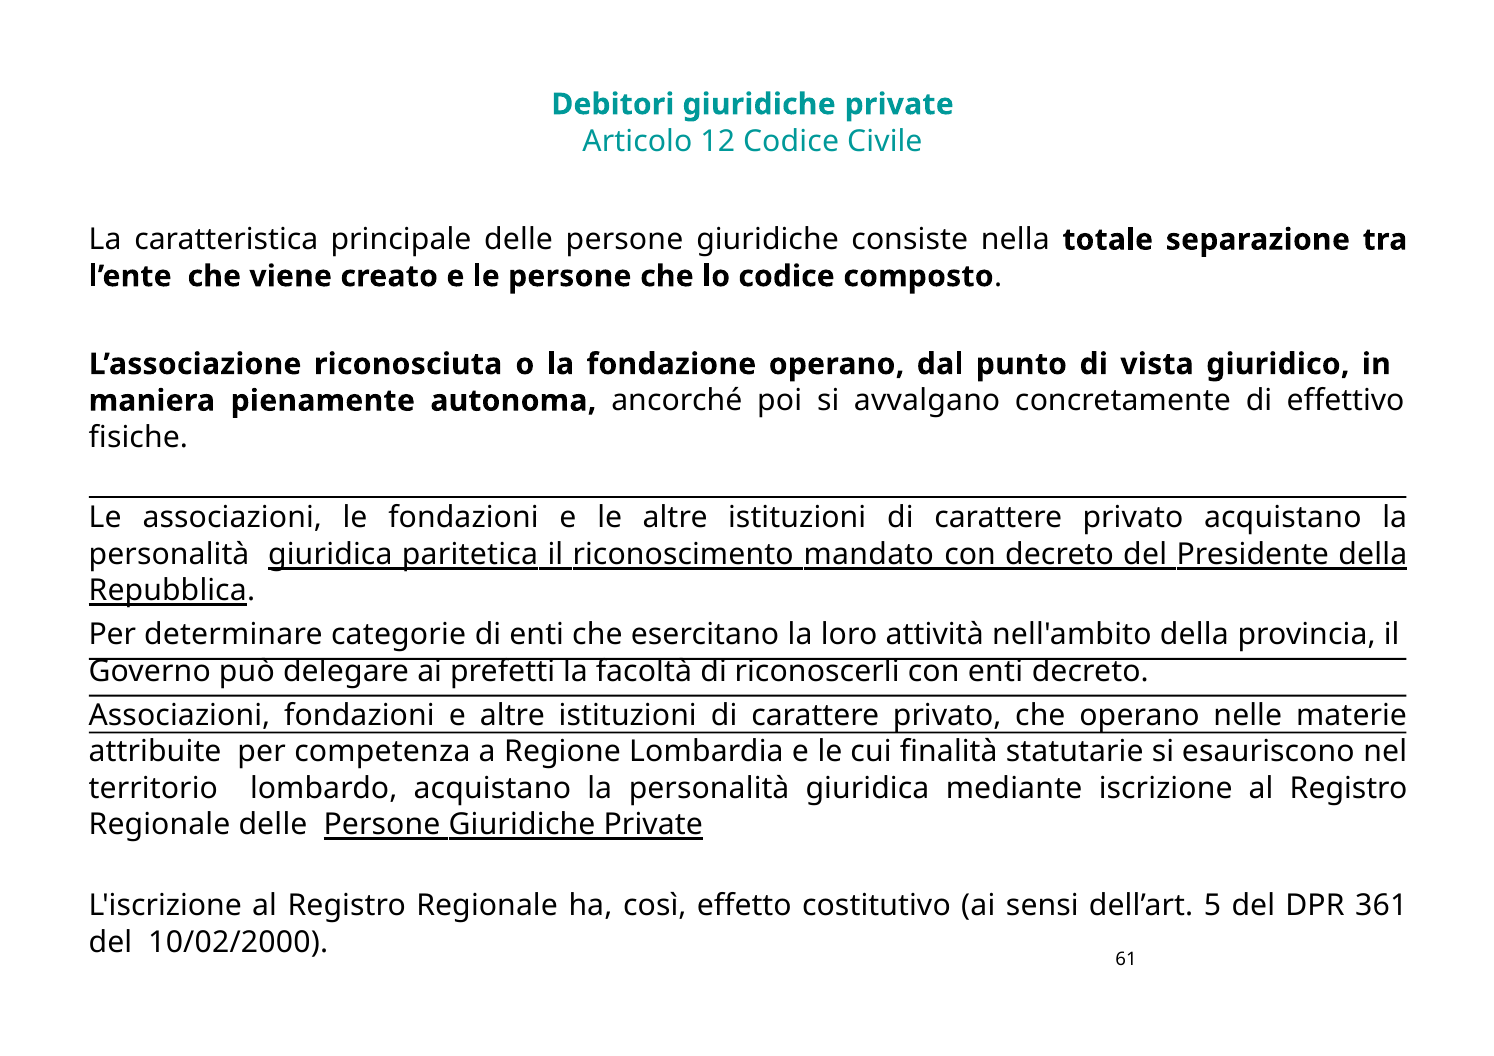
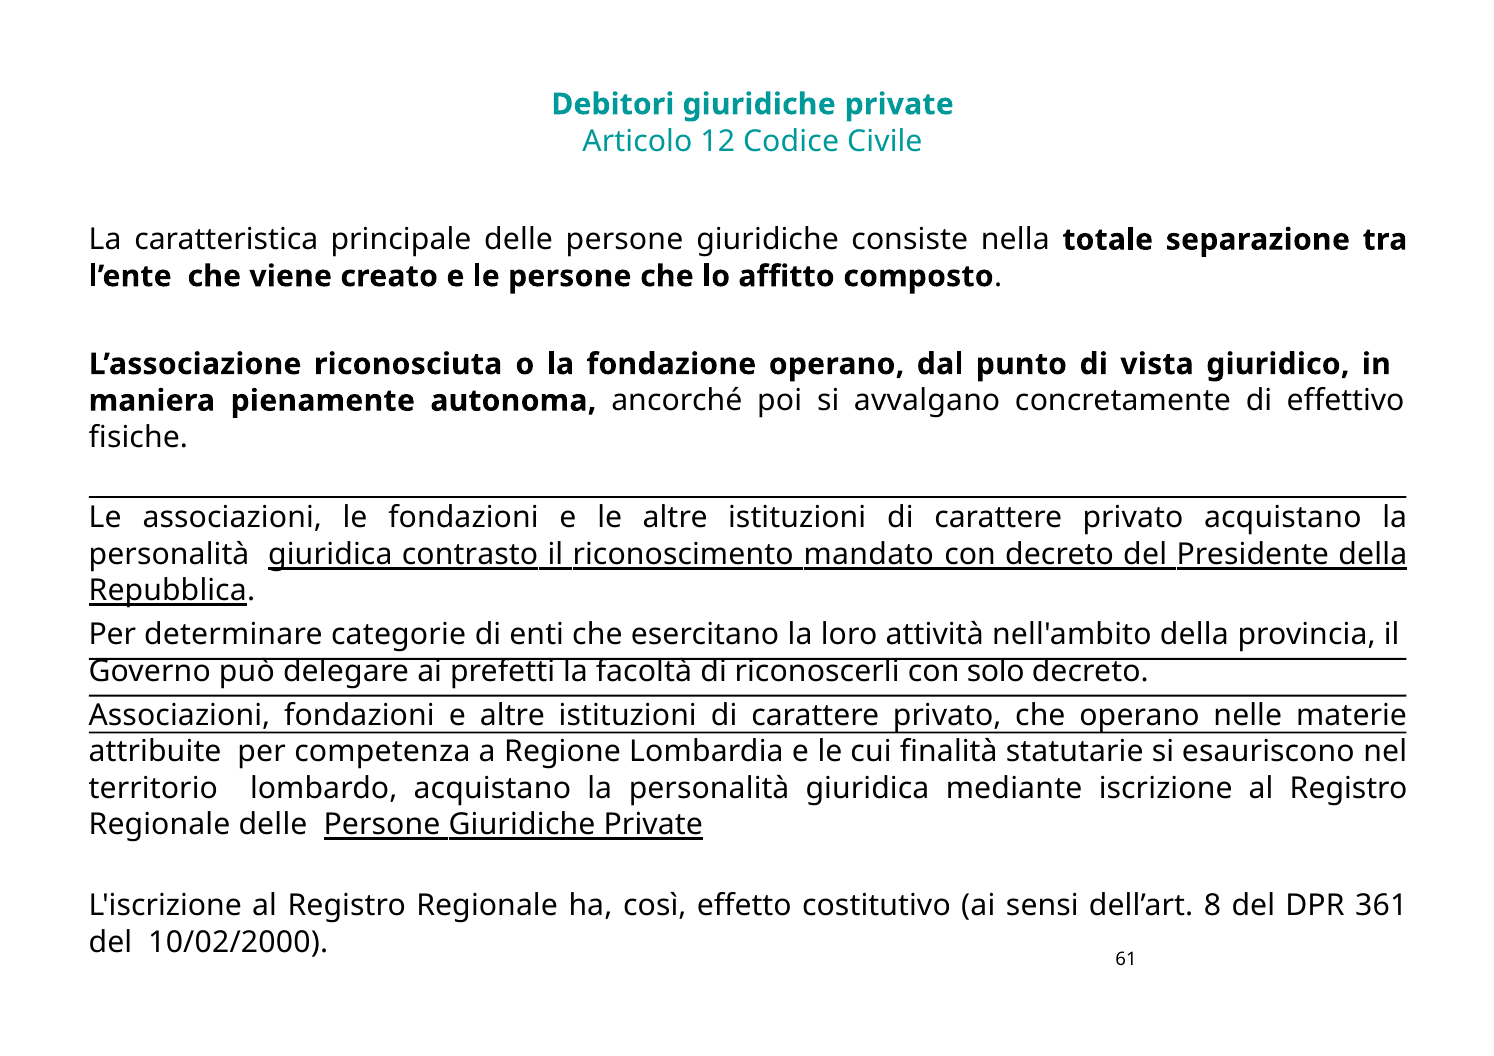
lo codice: codice -> affitto
paritetica: paritetica -> contrasto
con enti: enti -> solo
5: 5 -> 8
